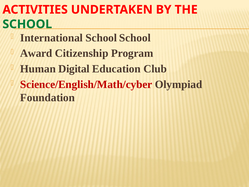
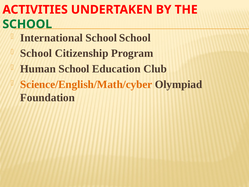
Award at (36, 53): Award -> School
Human Digital: Digital -> School
Science/English/Math/cyber colour: red -> orange
